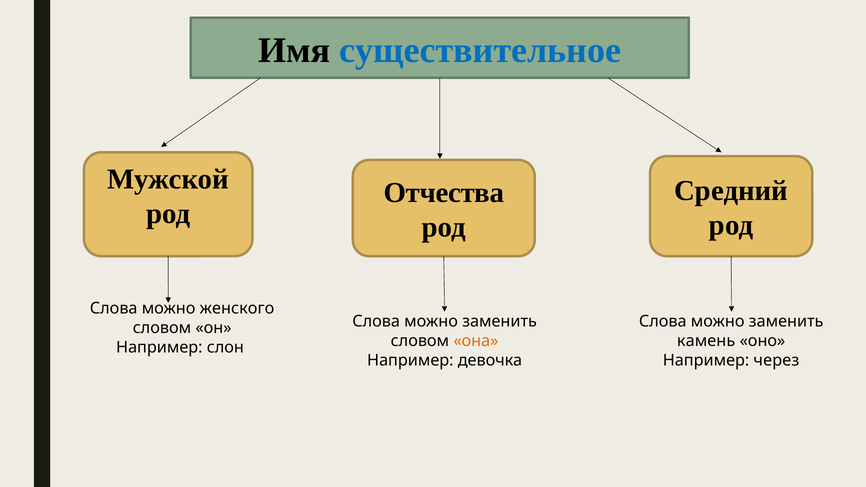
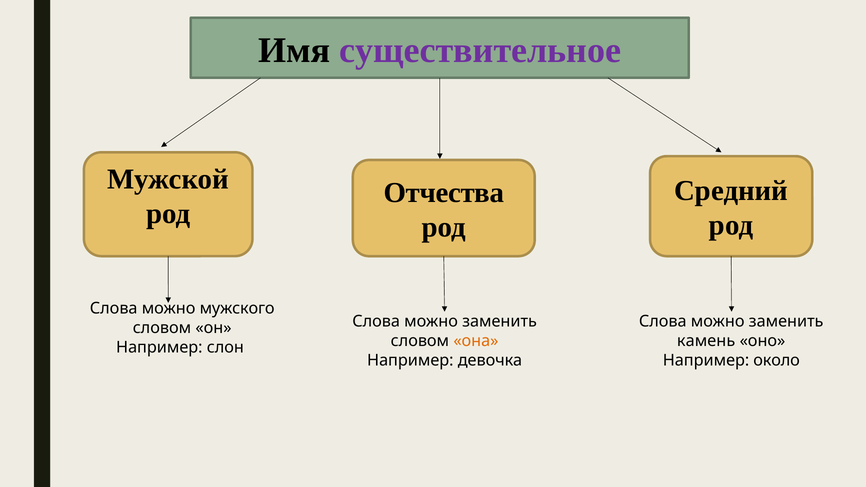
существительное colour: blue -> purple
женского: женского -> мужского
через: через -> около
